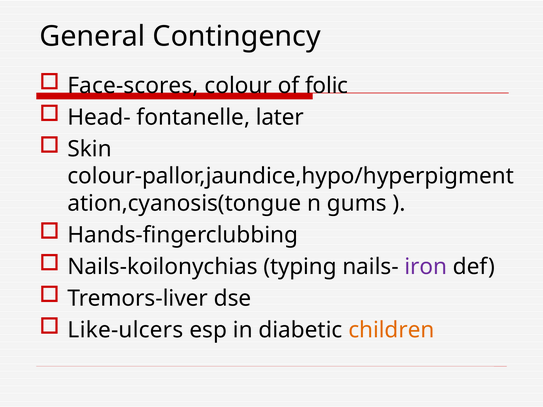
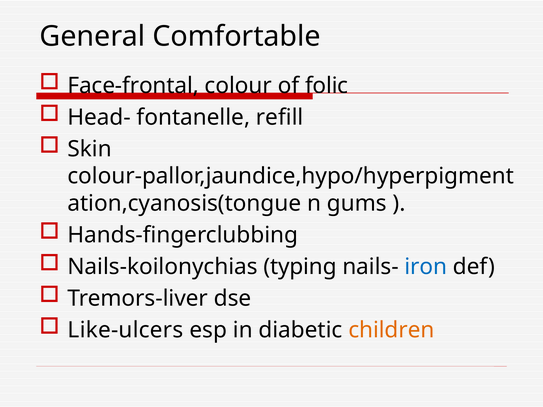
Contingency: Contingency -> Comfortable
Face-scores: Face-scores -> Face-frontal
later: later -> refill
iron colour: purple -> blue
